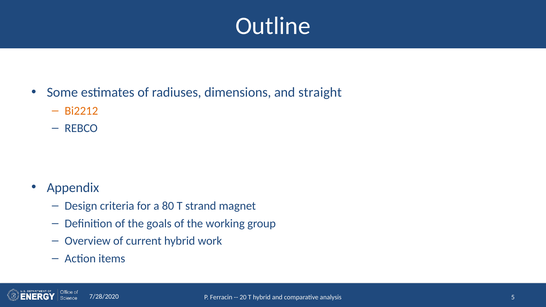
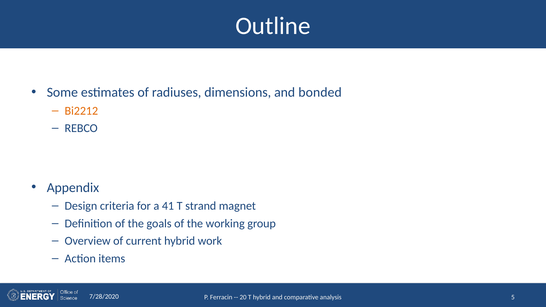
straight: straight -> bonded
80: 80 -> 41
